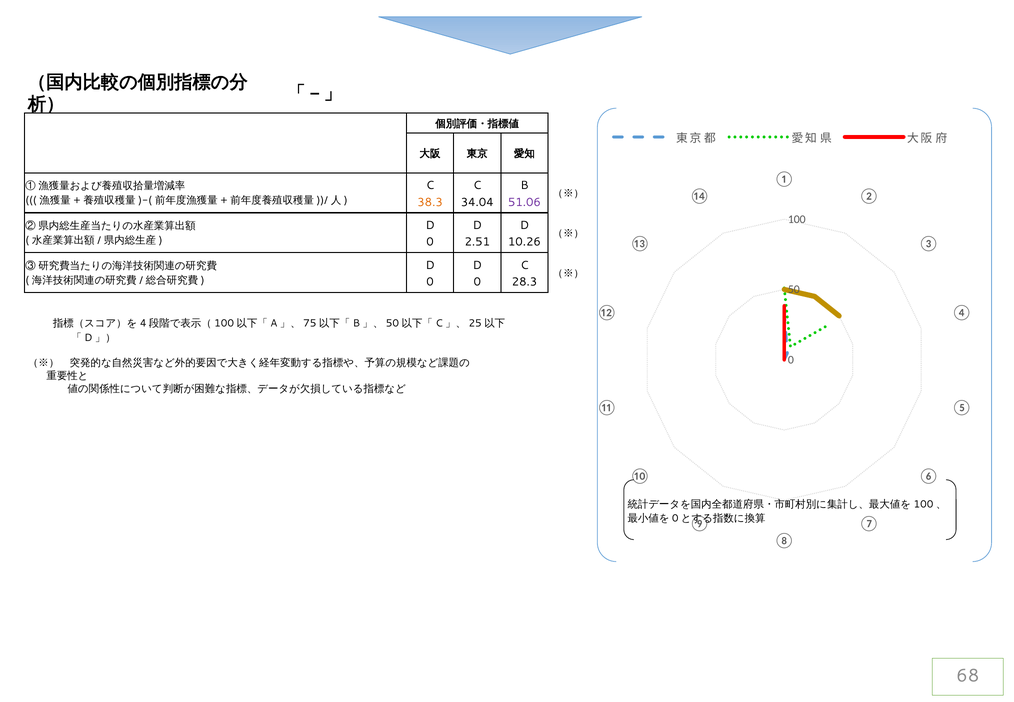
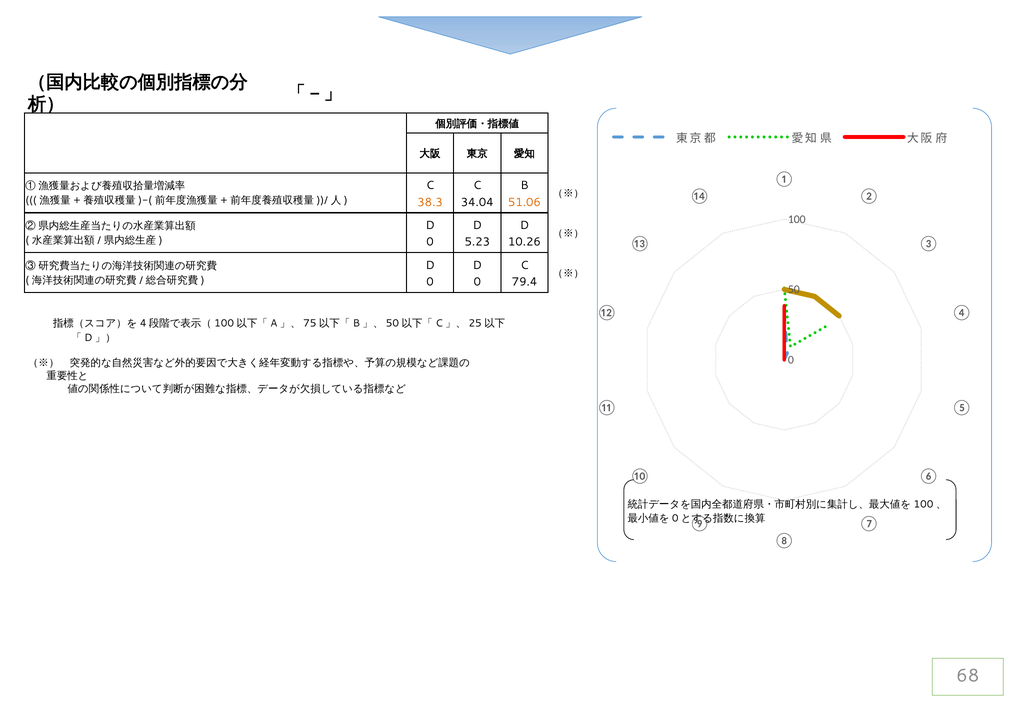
51.06 colour: purple -> orange
2.51: 2.51 -> 5.23
28.3: 28.3 -> 79.4
